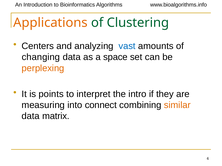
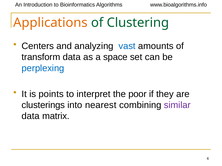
changing: changing -> transform
perplexing colour: orange -> blue
intro: intro -> poor
measuring: measuring -> clusterings
connect: connect -> nearest
similar colour: orange -> purple
